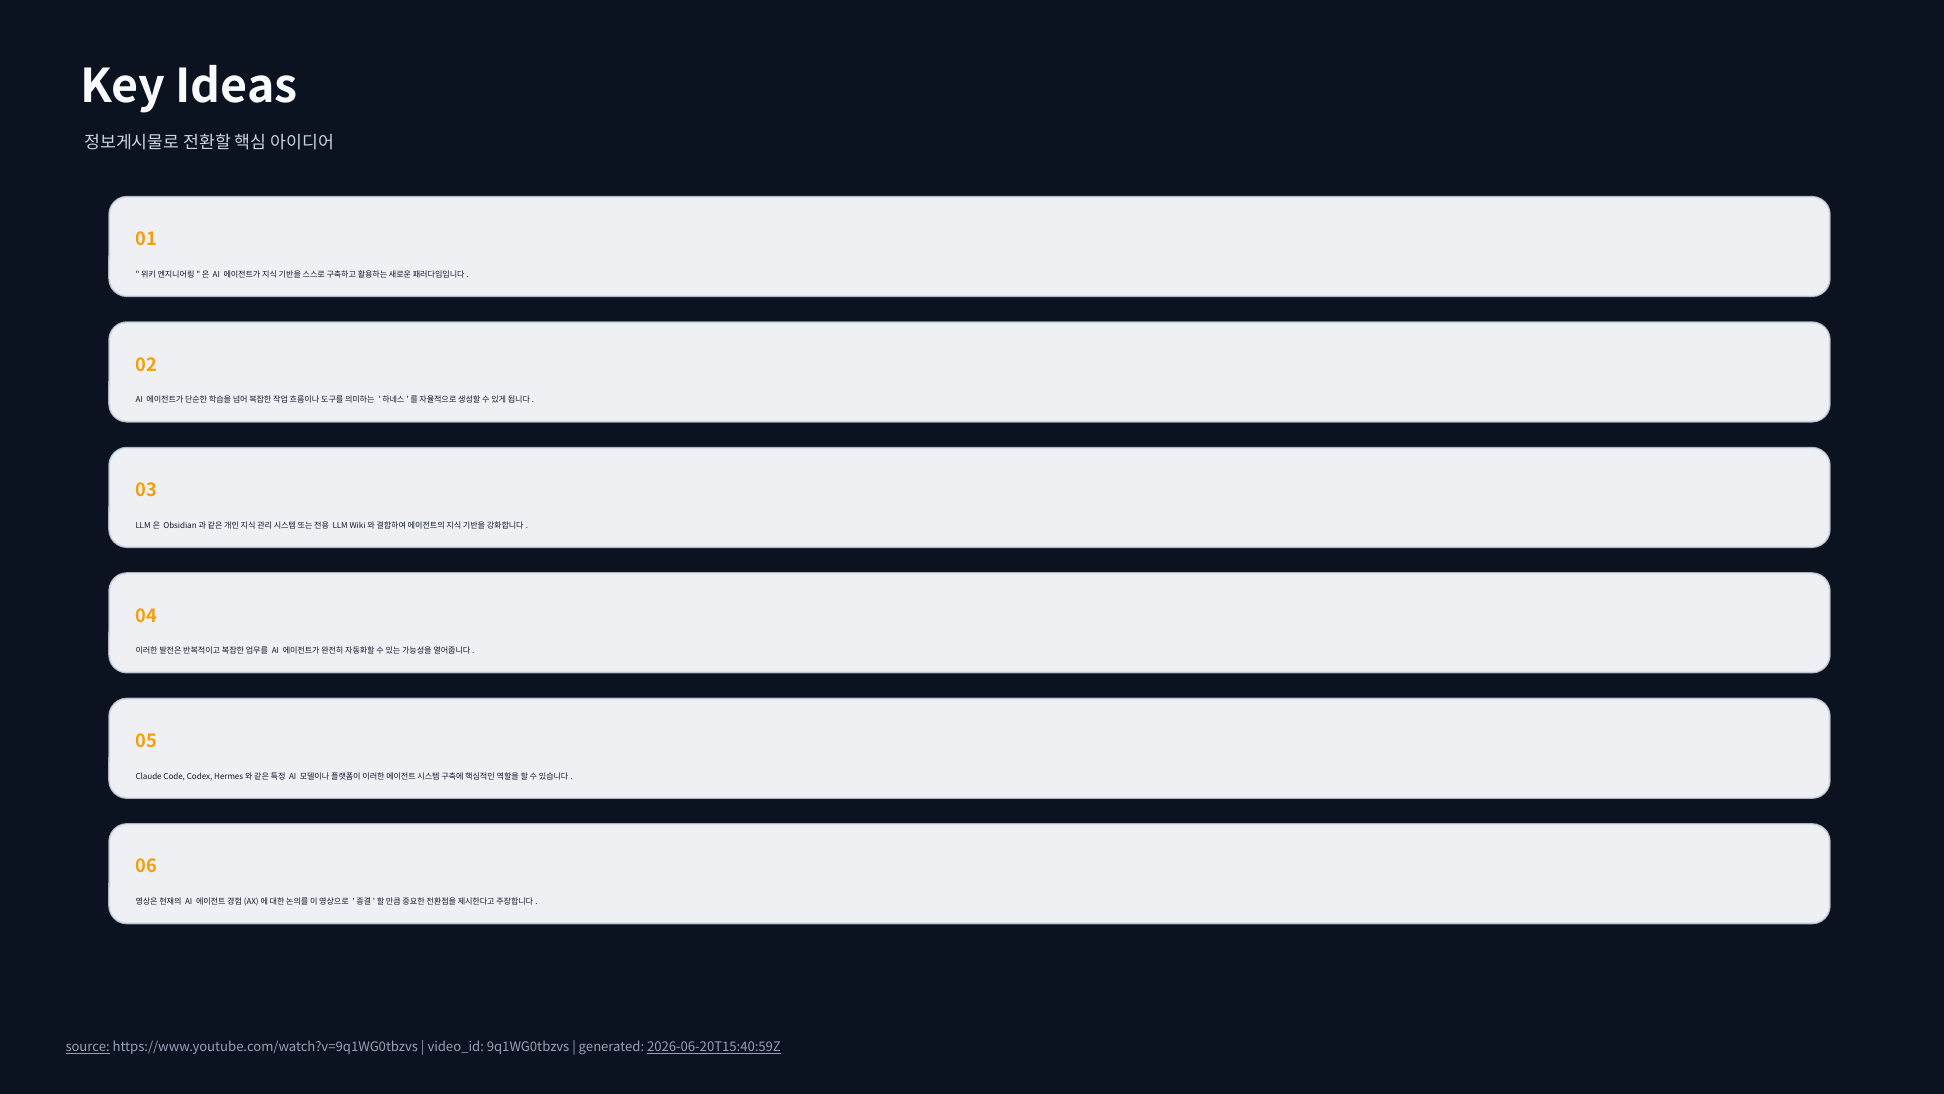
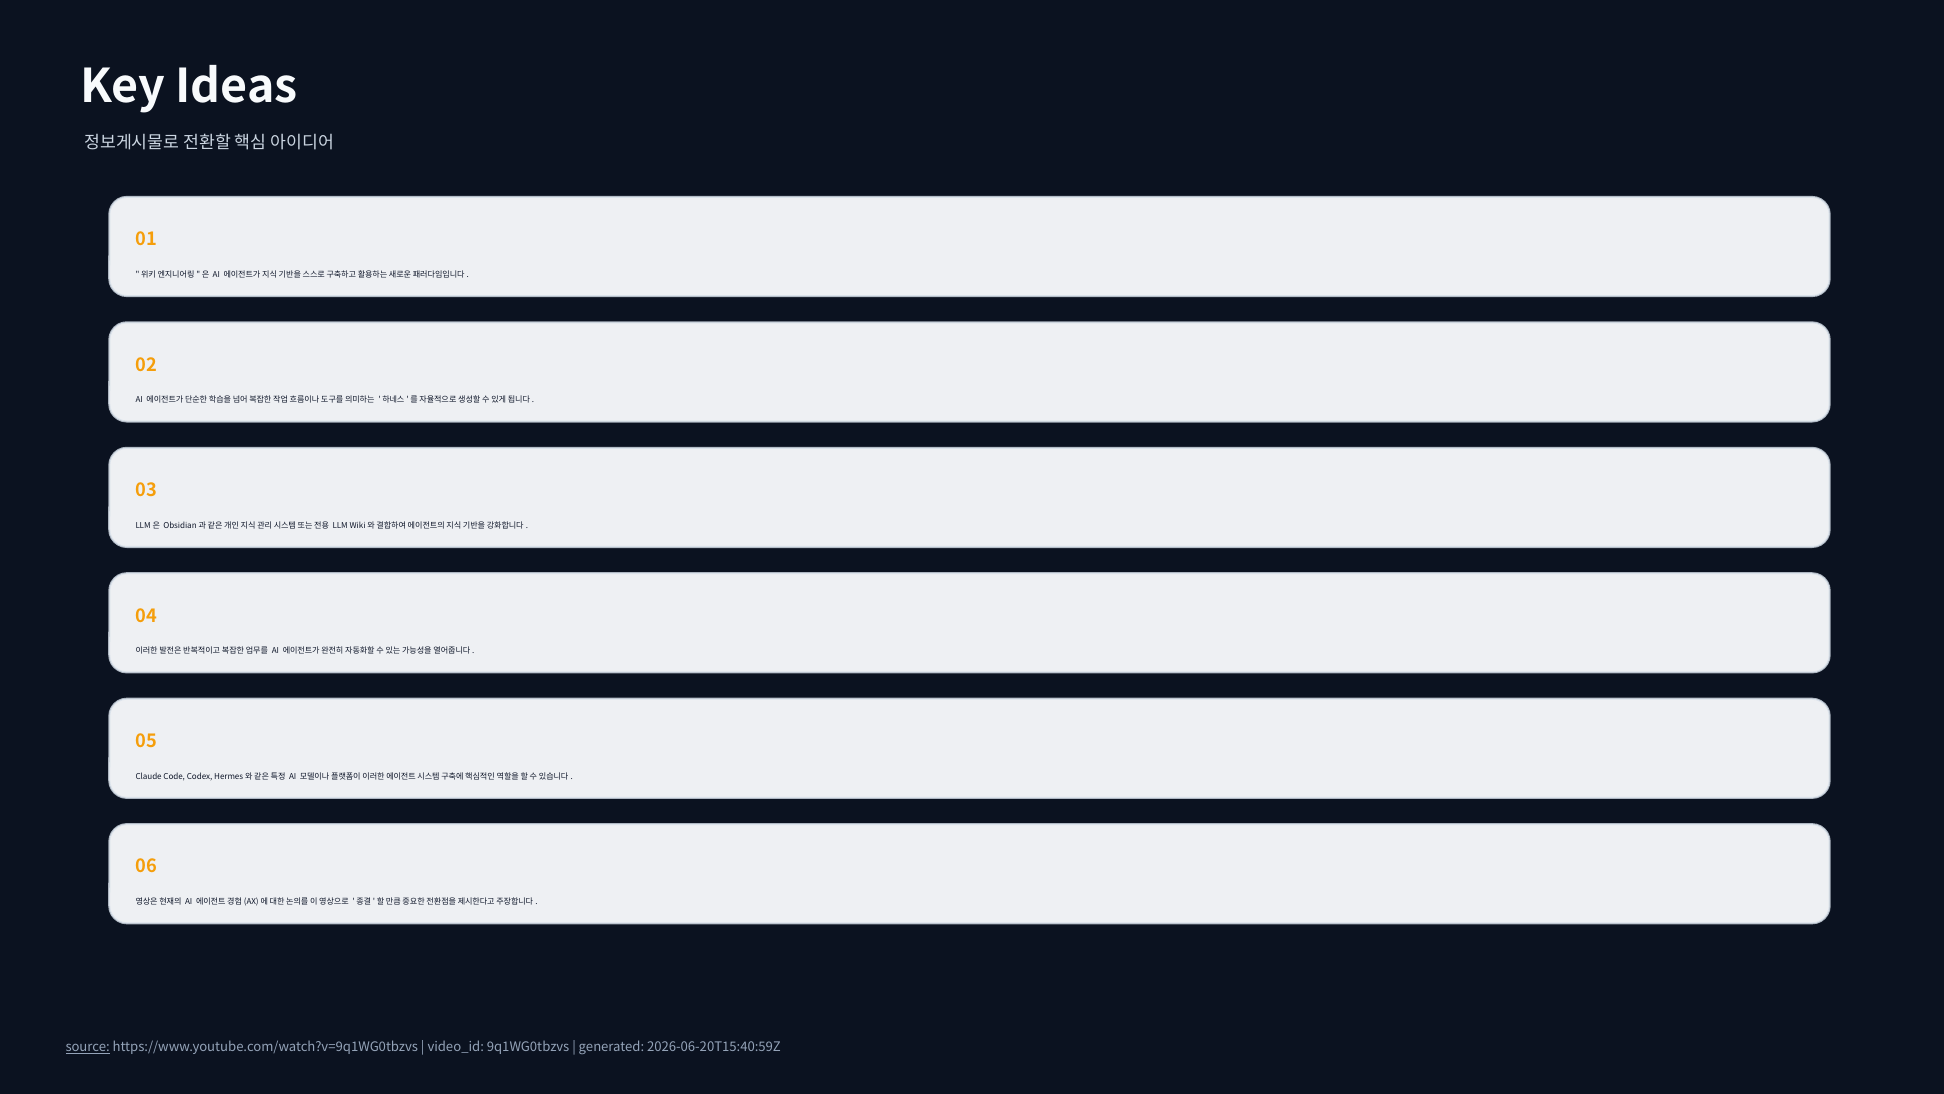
2026-06-20T15:40:59Z underline: present -> none
